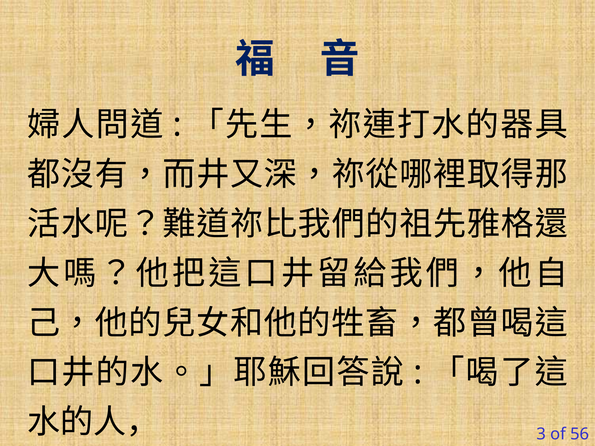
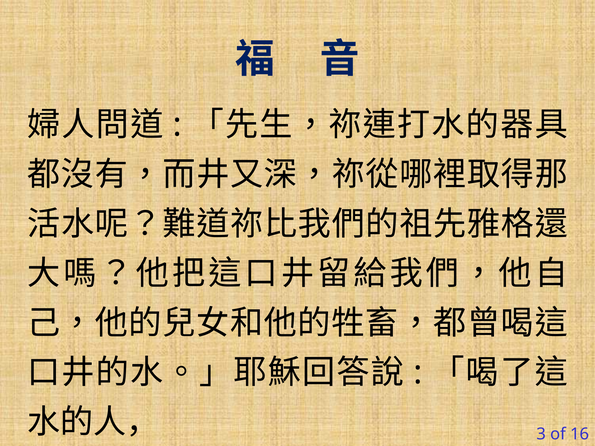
56: 56 -> 16
